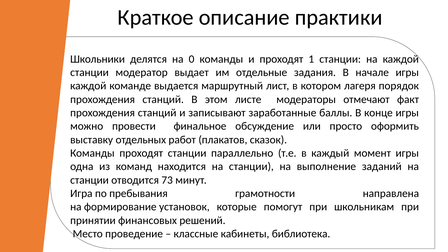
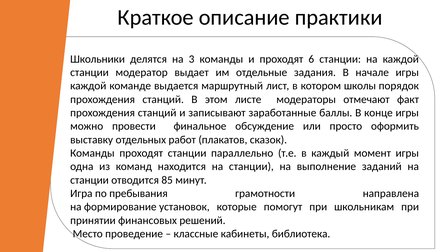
0: 0 -> 3
1: 1 -> 6
лагеря: лагеря -> школы
73: 73 -> 85
